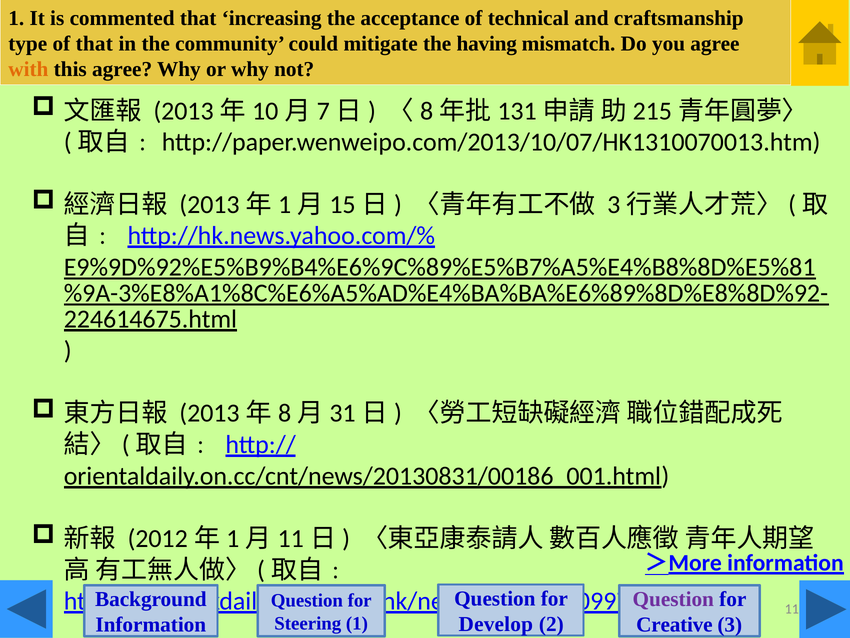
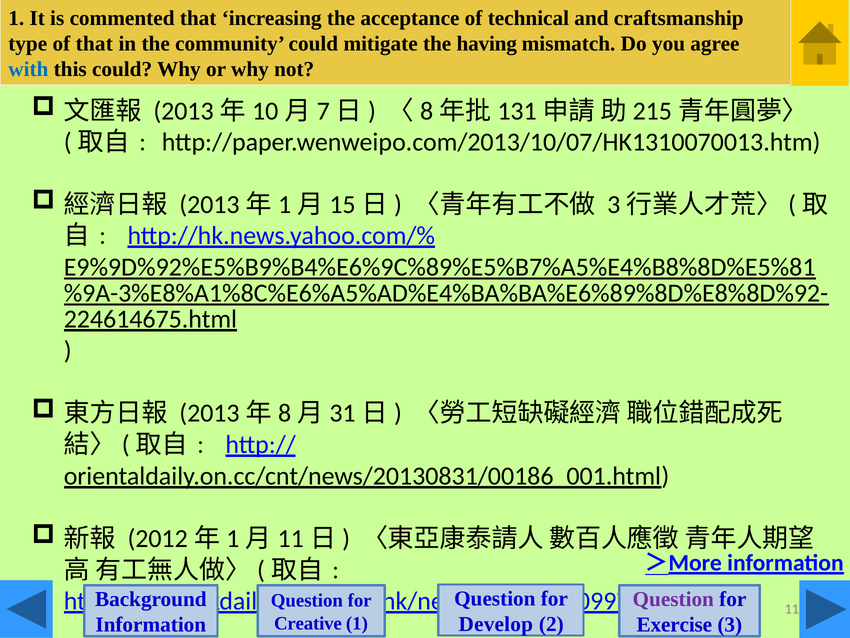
with colour: orange -> blue
this agree: agree -> could
Steering: Steering -> Creative
Creative: Creative -> Exercise
